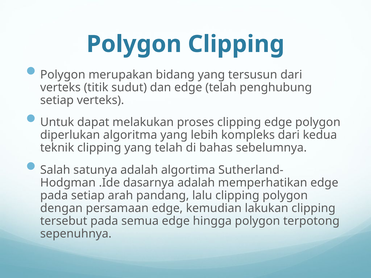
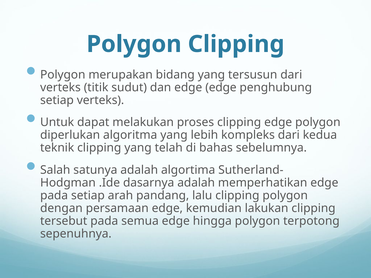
edge telah: telah -> edge
